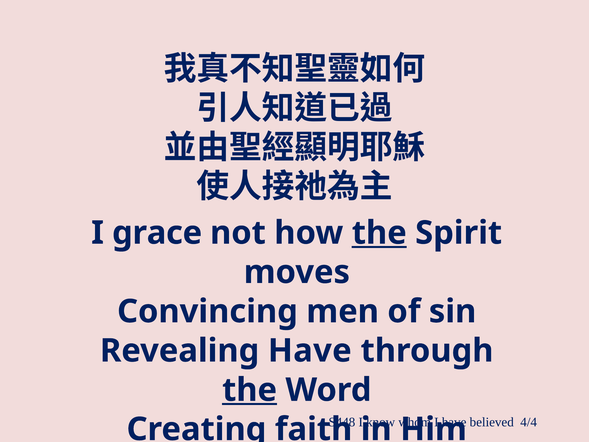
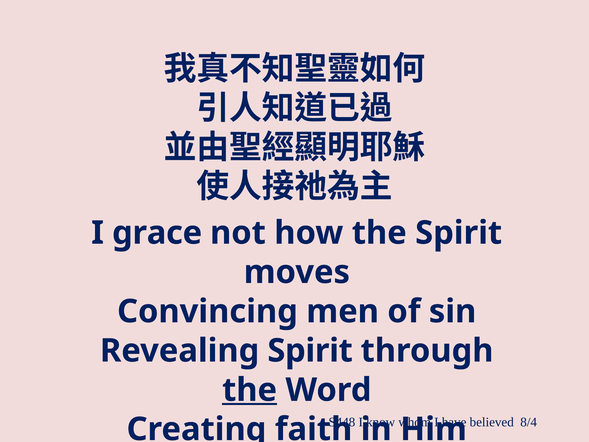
the at (379, 233) underline: present -> none
Revealing Have: Have -> Spirit
4/4: 4/4 -> 8/4
